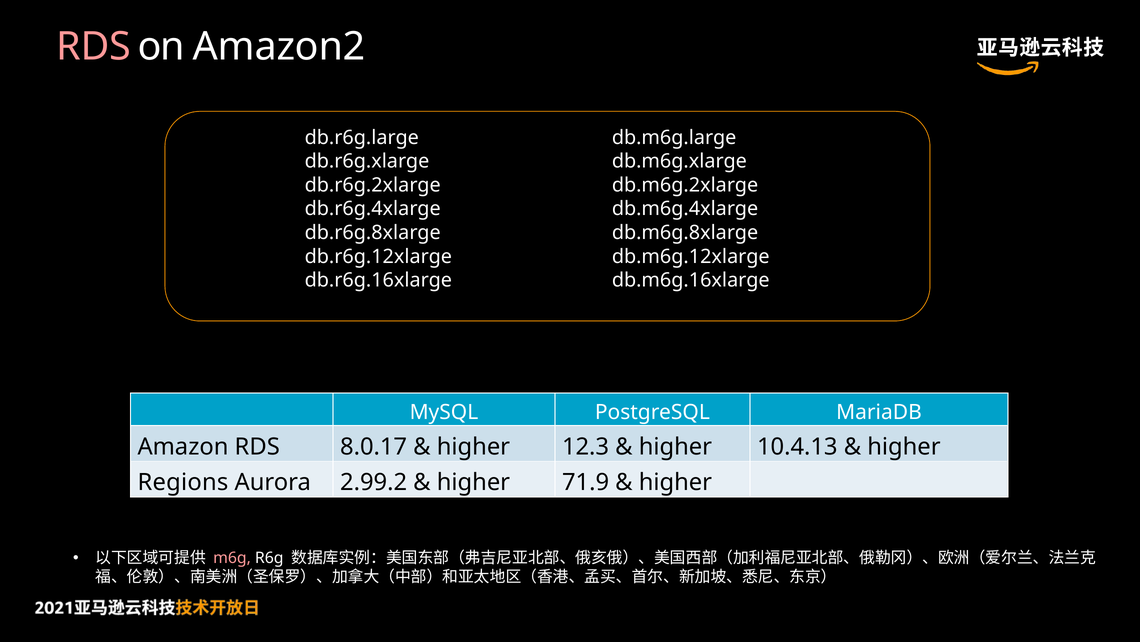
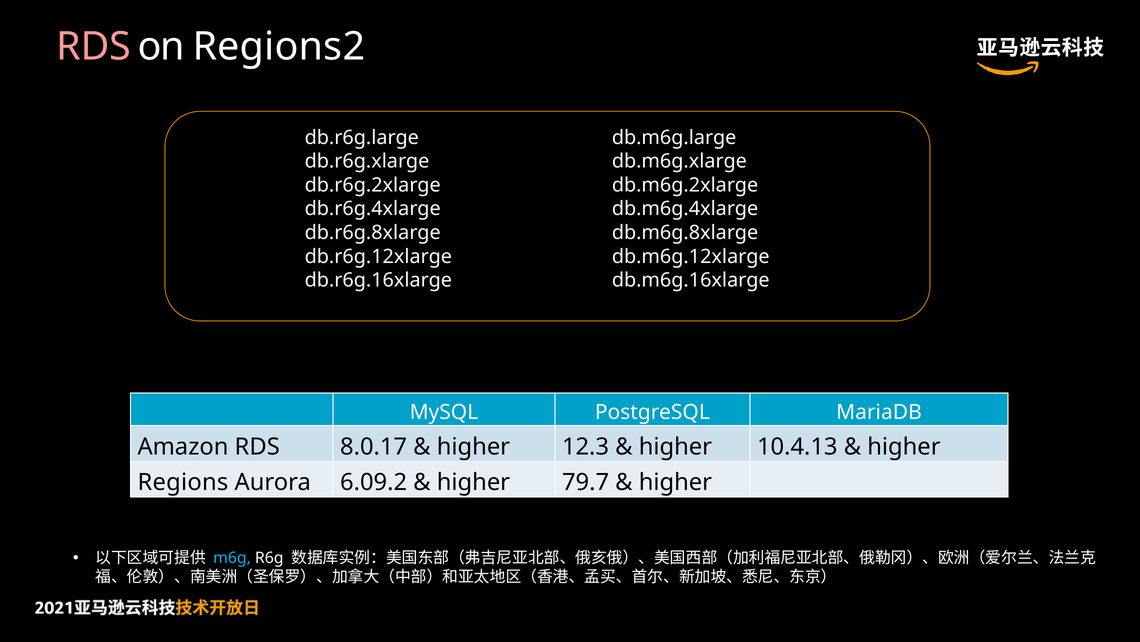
Amazon2: Amazon2 -> Regions2
2.99.2: 2.99.2 -> 6.09.2
71.9: 71.9 -> 79.7
m6g colour: pink -> light blue
